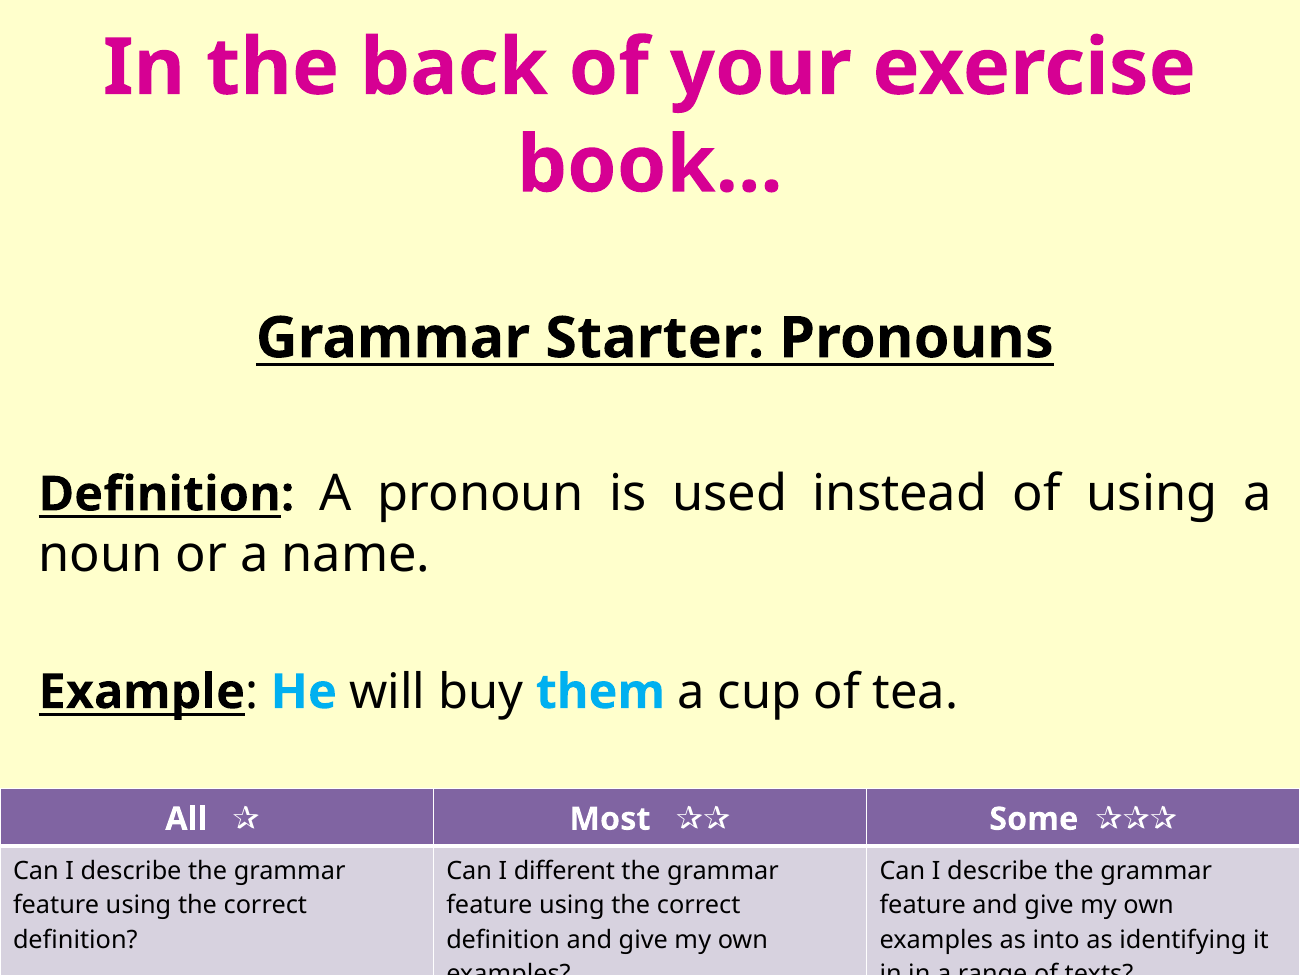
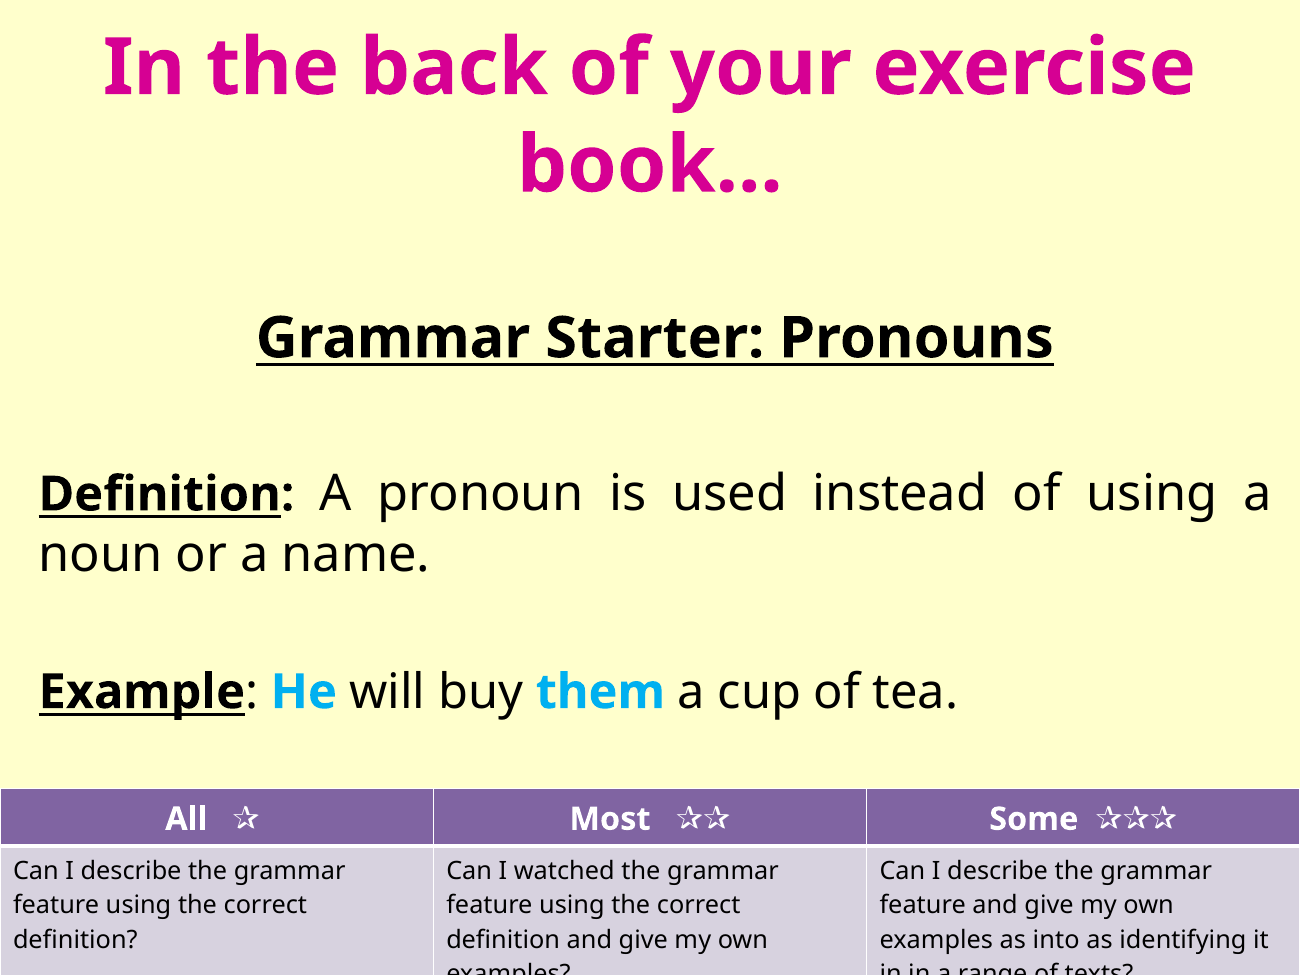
different: different -> watched
